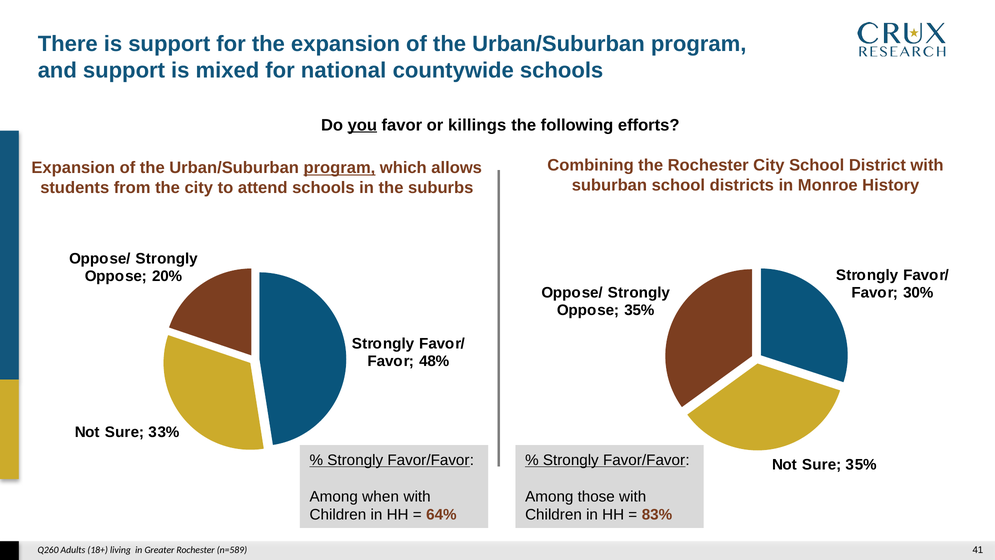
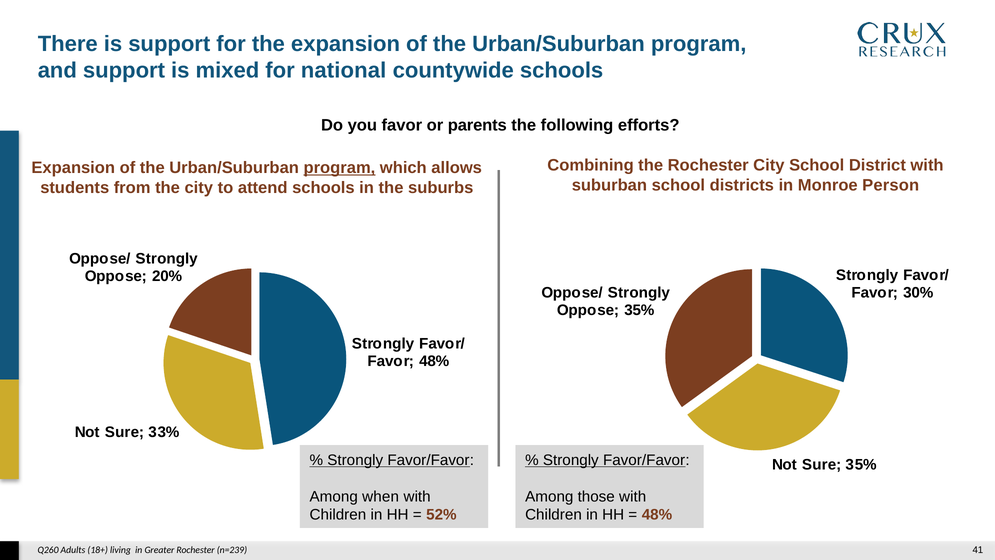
you underline: present -> none
killings: killings -> parents
History: History -> Person
64%: 64% -> 52%
83% at (657, 515): 83% -> 48%
n=589: n=589 -> n=239
